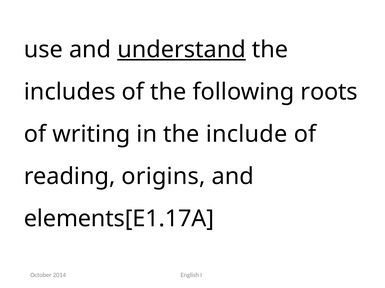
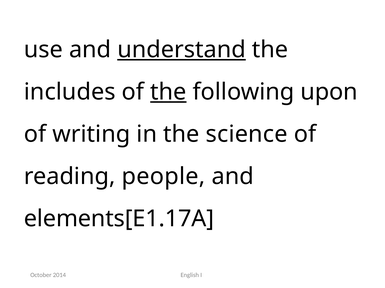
the at (168, 92) underline: none -> present
roots: roots -> upon
include: include -> science
origins: origins -> people
